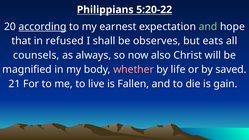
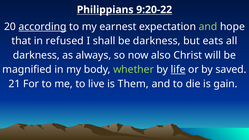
5:20-22: 5:20-22 -> 9:20-22
be observes: observes -> darkness
counsels at (36, 55): counsels -> darkness
whether colour: pink -> light green
life underline: none -> present
Fallen: Fallen -> Them
